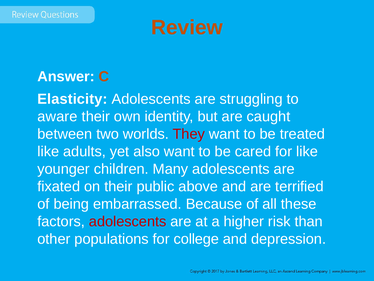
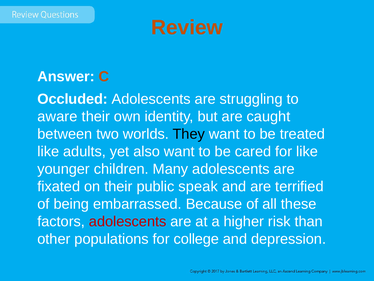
Elasticity: Elasticity -> Occluded
They colour: red -> black
above: above -> speak
